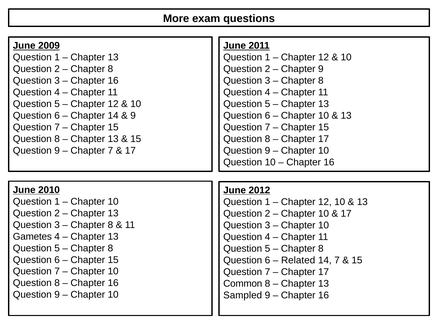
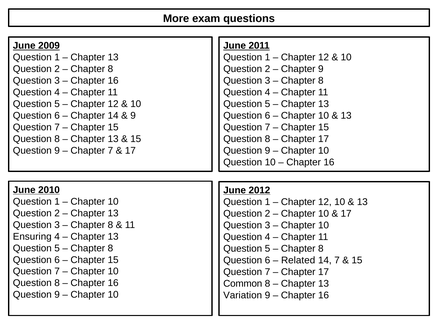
Gametes: Gametes -> Ensuring
Sampled: Sampled -> Variation
